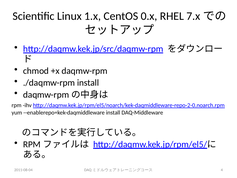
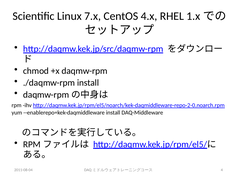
1.x: 1.x -> 7.x
0.x: 0.x -> 4.x
7.x: 7.x -> 1.x
